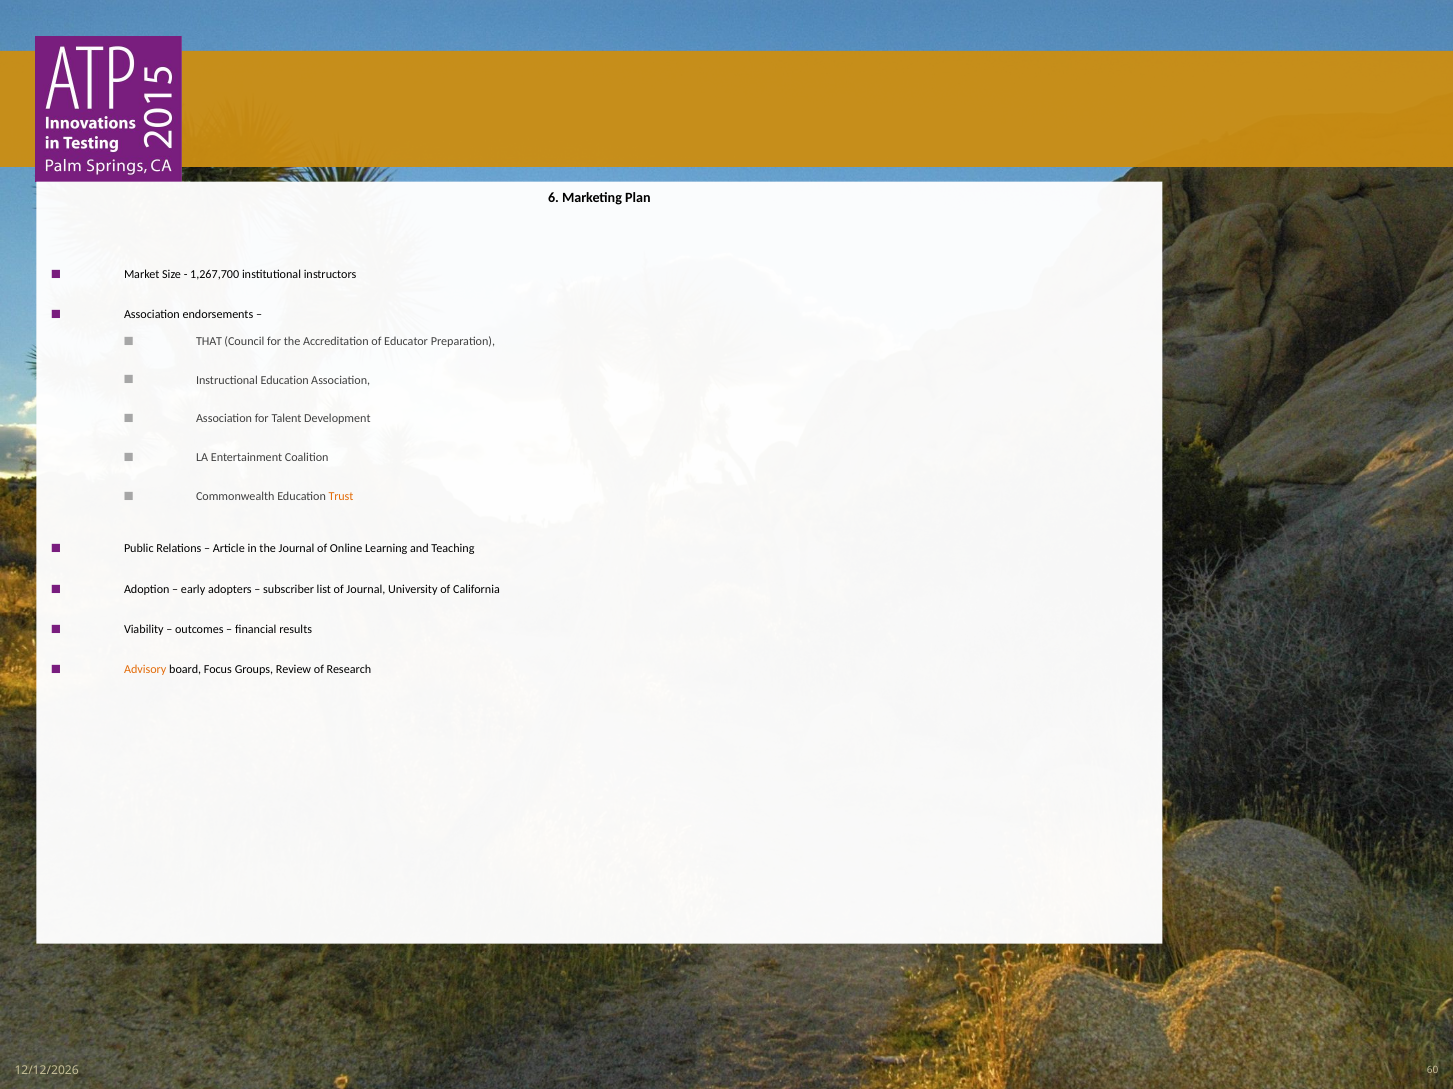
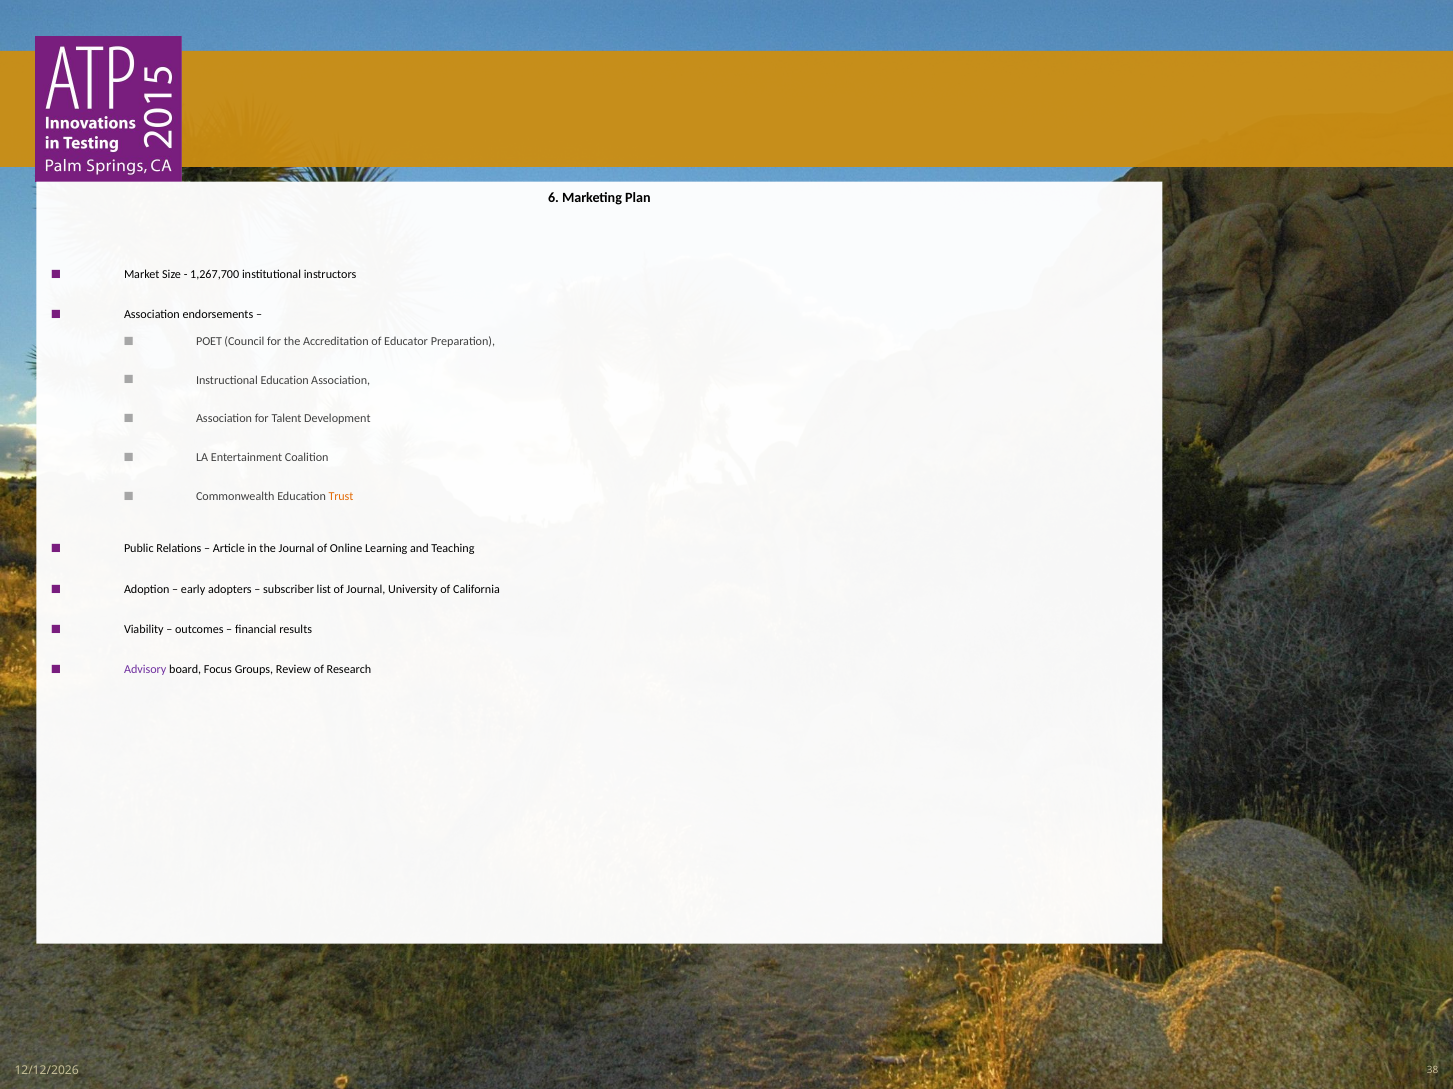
THAT: THAT -> POET
Advisory colour: orange -> purple
60: 60 -> 38
